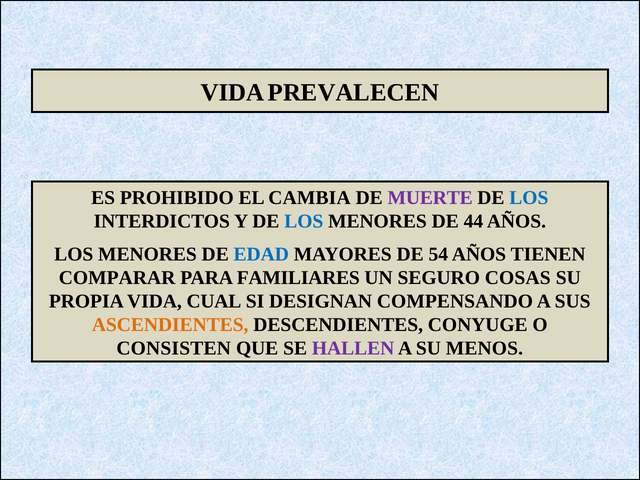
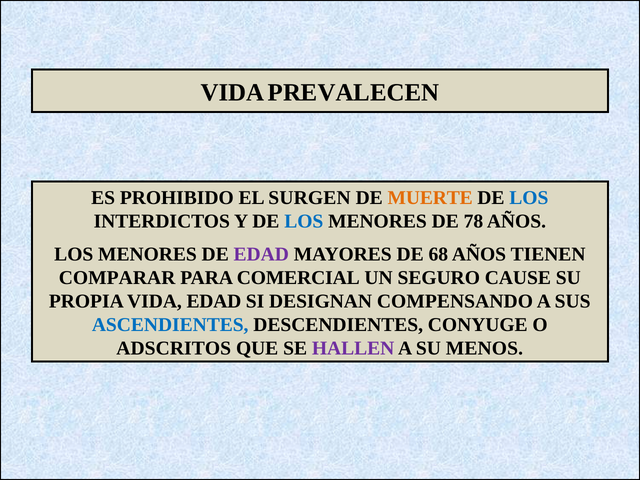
CAMBIA: CAMBIA -> SURGEN
MUERTE colour: purple -> orange
44: 44 -> 78
EDAD at (261, 254) colour: blue -> purple
54: 54 -> 68
FAMILIARES: FAMILIARES -> COMERCIAL
COSAS: COSAS -> CAUSE
VIDA CUAL: CUAL -> EDAD
ASCENDIENTES colour: orange -> blue
CONSISTEN: CONSISTEN -> ADSCRITOS
